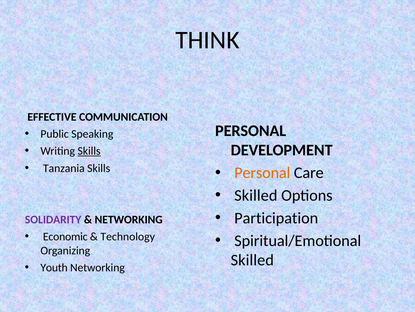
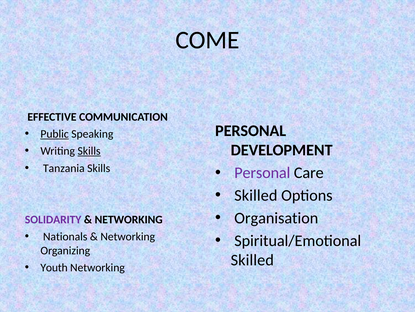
THINK: THINK -> COME
Public underline: none -> present
Personal at (262, 173) colour: orange -> purple
Participation: Participation -> Organisation
Economic: Economic -> Nationals
Technology at (128, 236): Technology -> Networking
